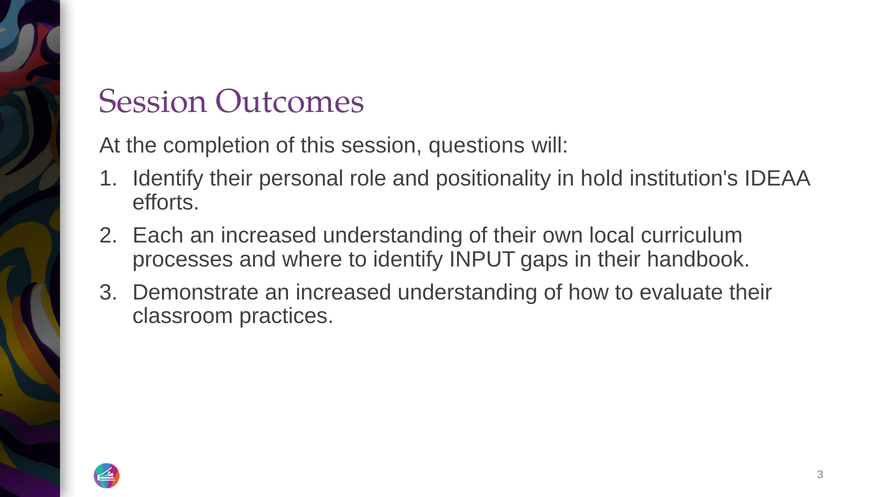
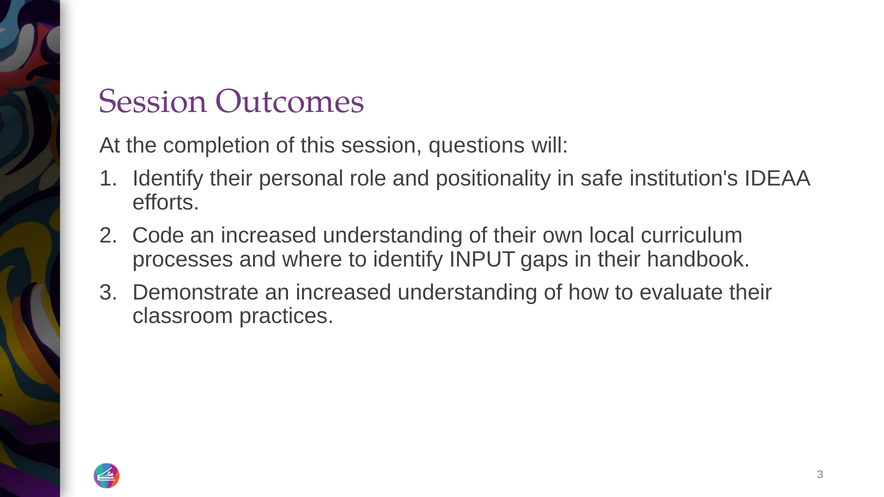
hold: hold -> safe
Each: Each -> Code
